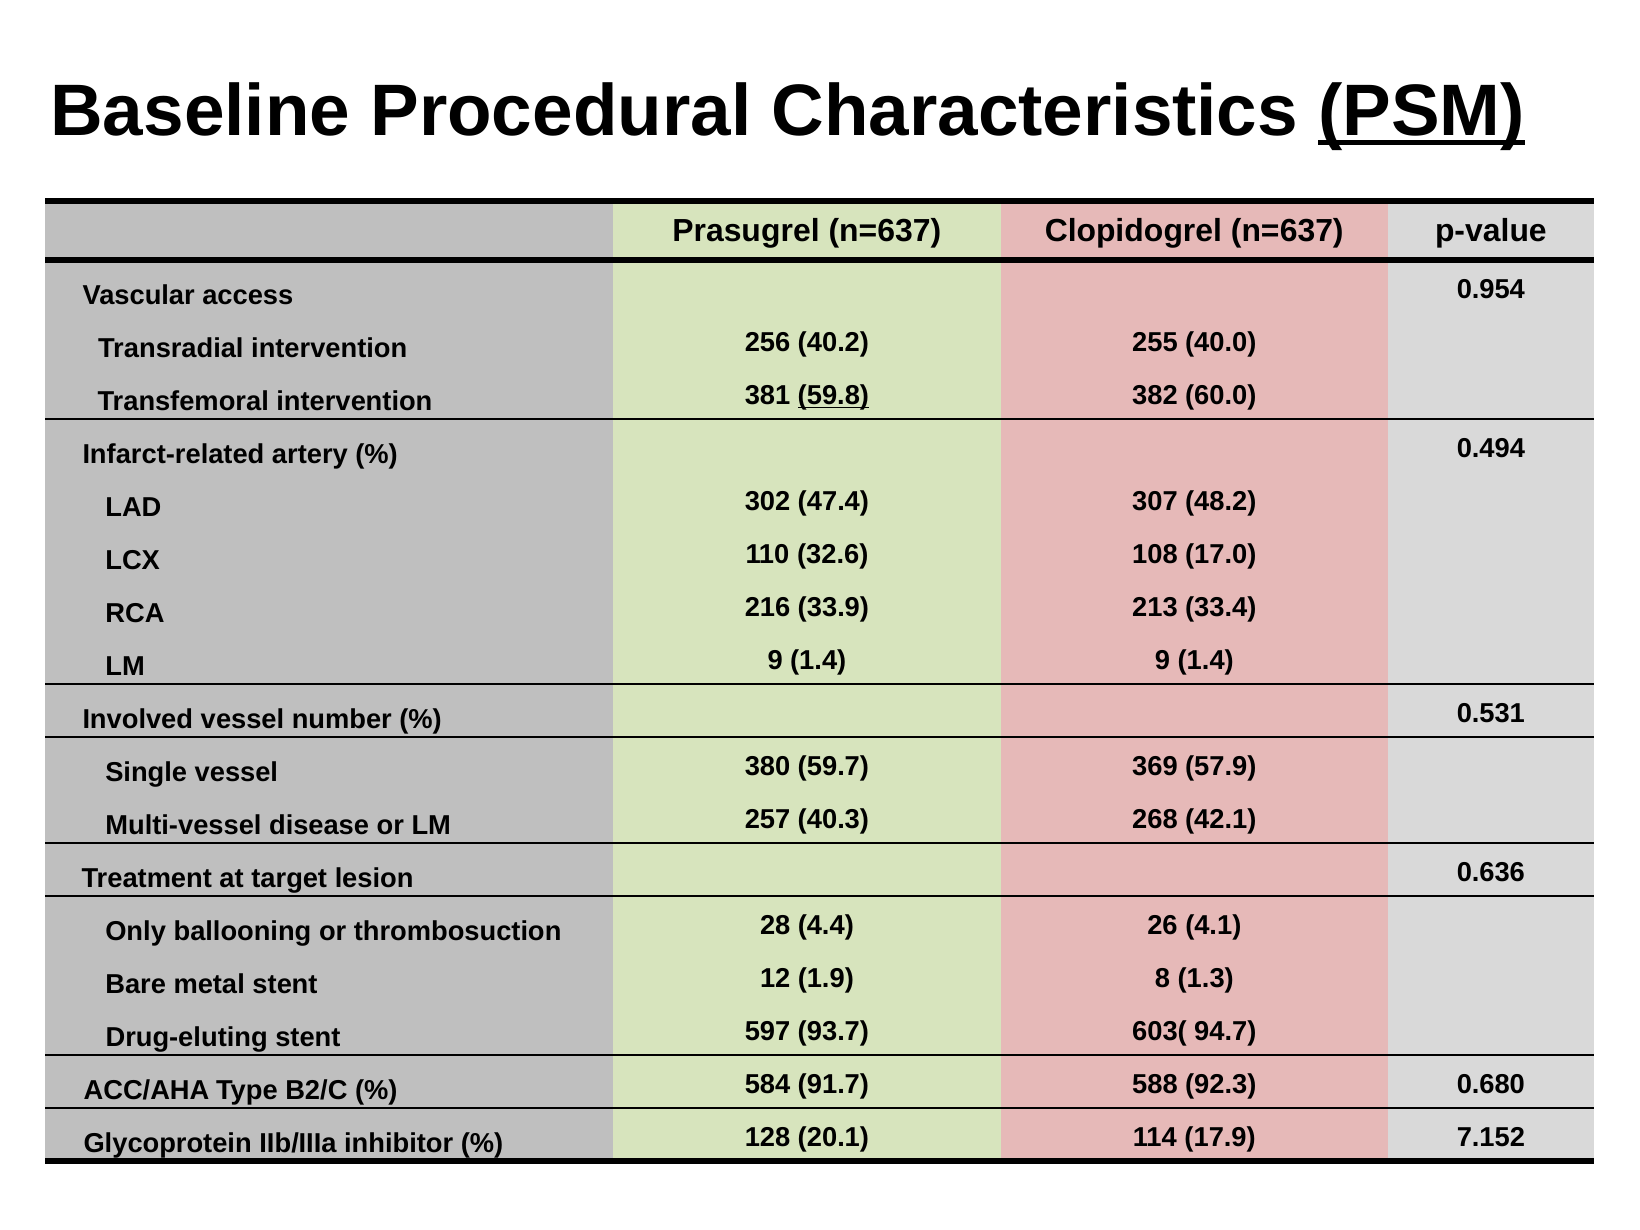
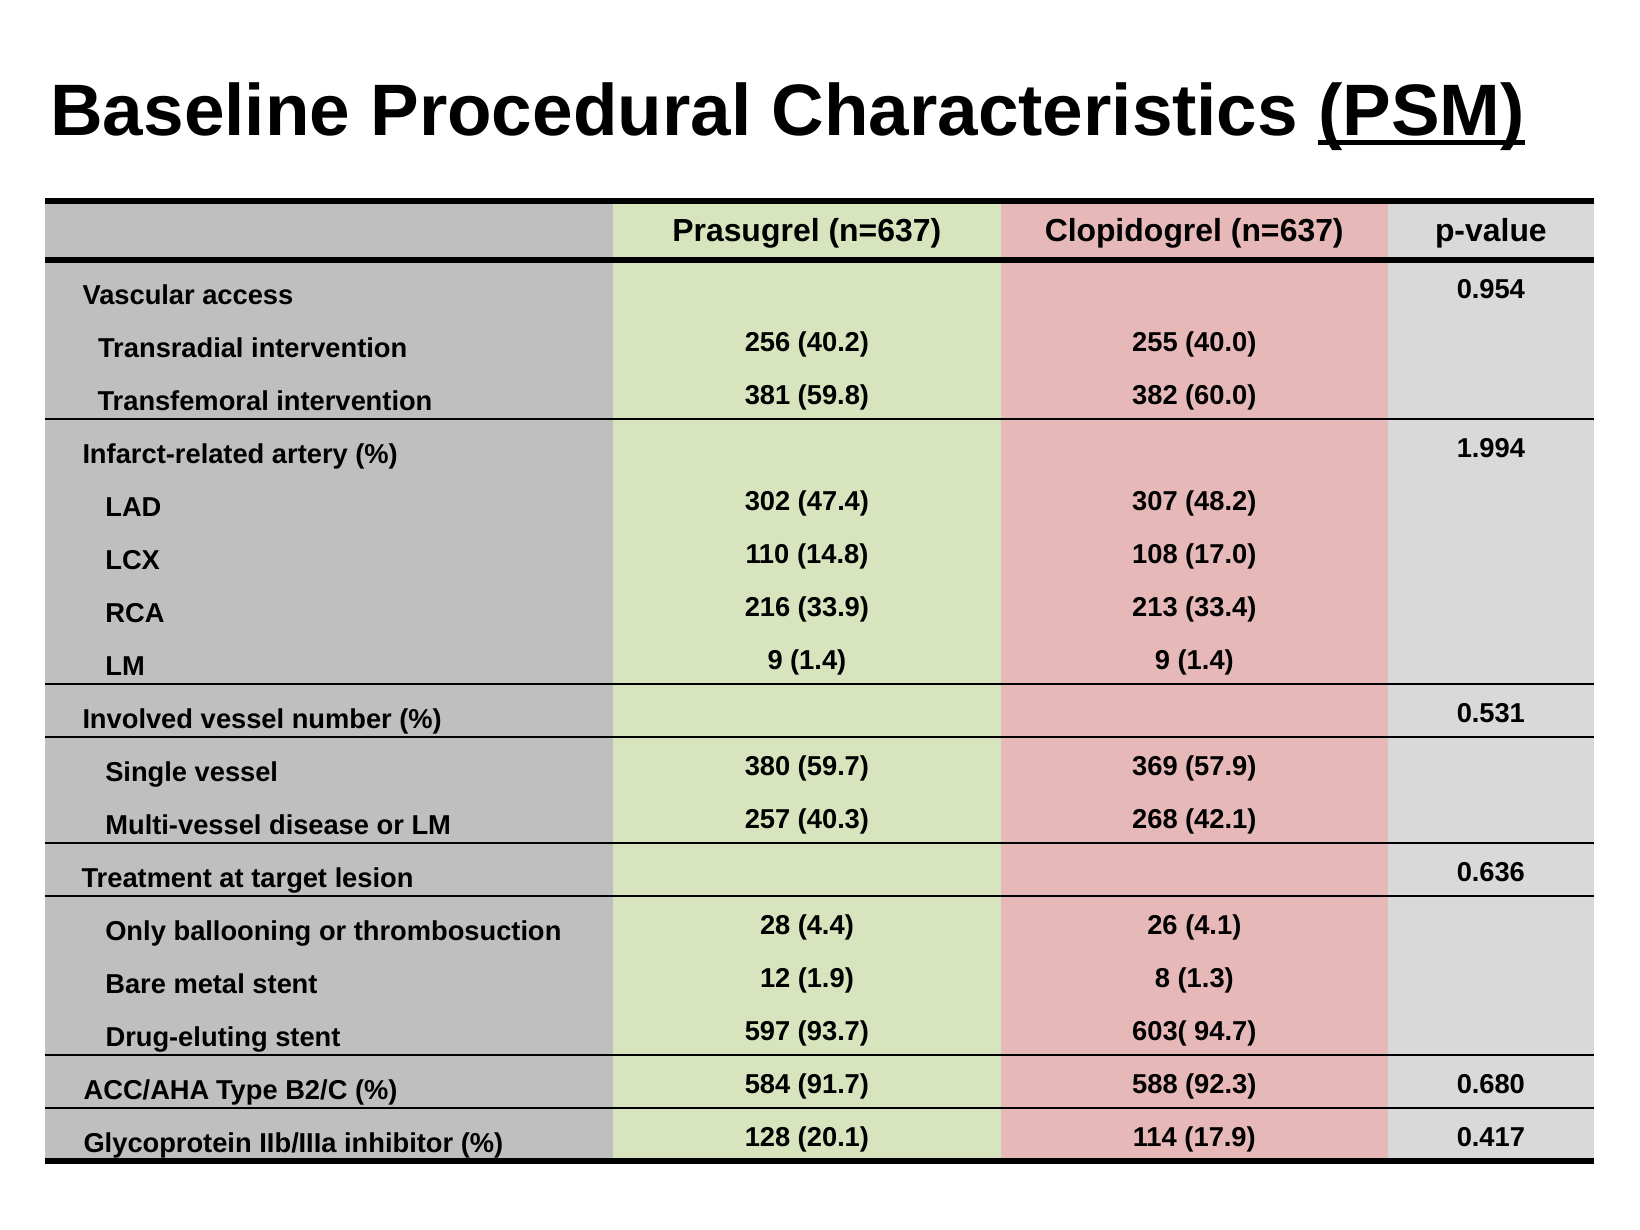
59.8 underline: present -> none
0.494: 0.494 -> 1.994
32.6: 32.6 -> 14.8
7.152: 7.152 -> 0.417
